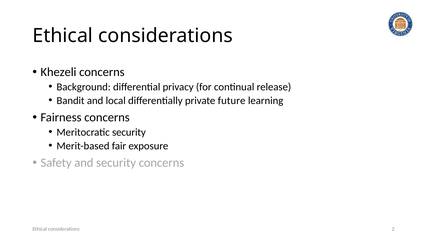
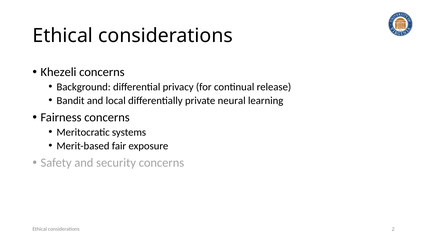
future: future -> neural
Meritocratic security: security -> systems
